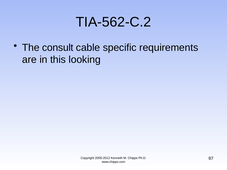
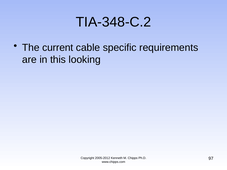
TIA-562-C.2: TIA-562-C.2 -> TIA-348-C.2
consult: consult -> current
